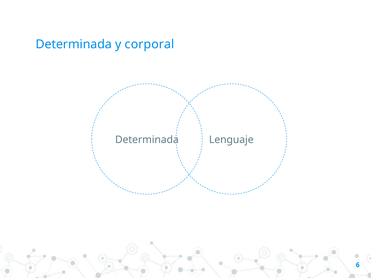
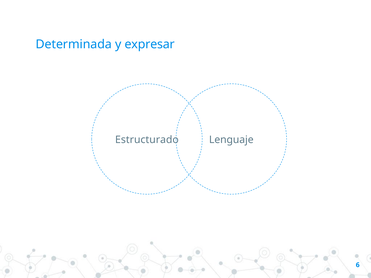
corporal: corporal -> expresar
Determinada at (147, 140): Determinada -> Estructurado
